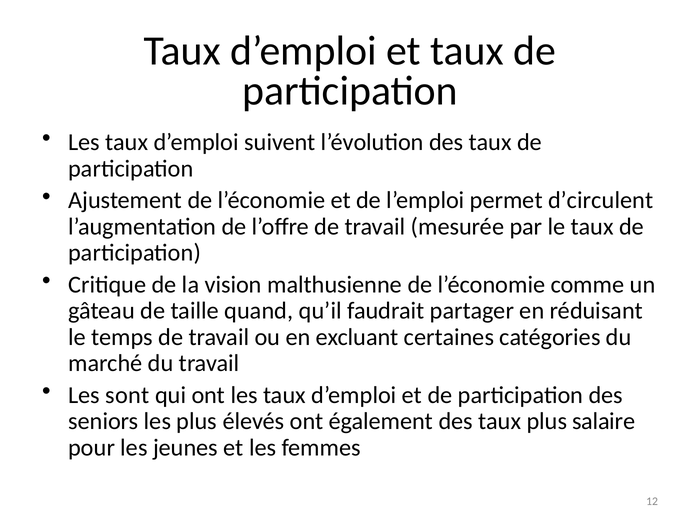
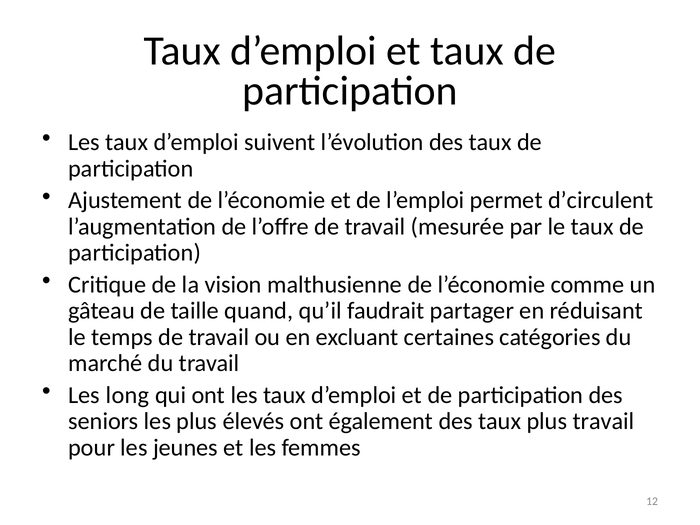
sont: sont -> long
plus salaire: salaire -> travail
